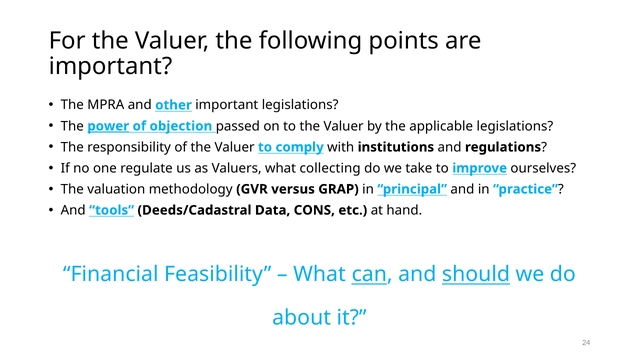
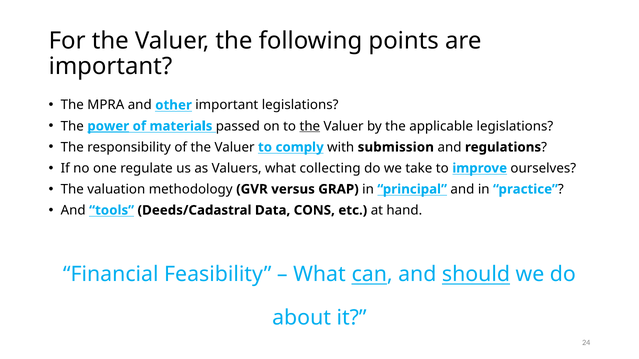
objection: objection -> materials
the at (310, 126) underline: none -> present
institutions: institutions -> submission
